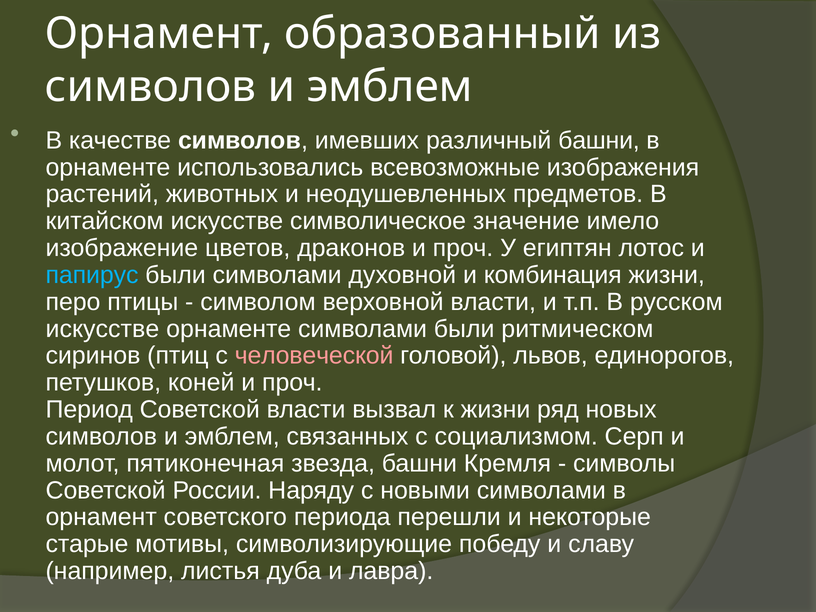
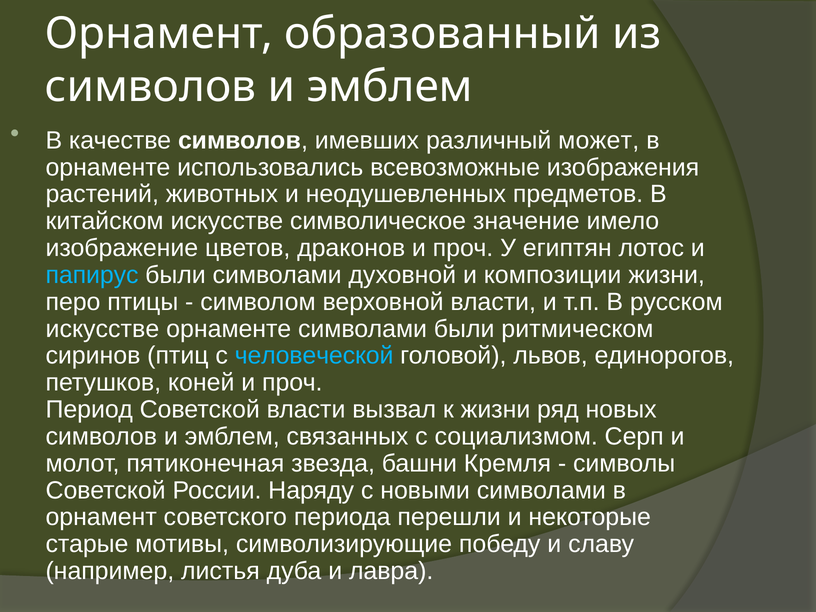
различный башни: башни -> может
комбинация: комбинация -> композиции
человеческой colour: pink -> light blue
